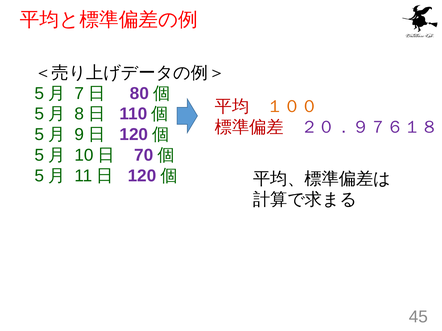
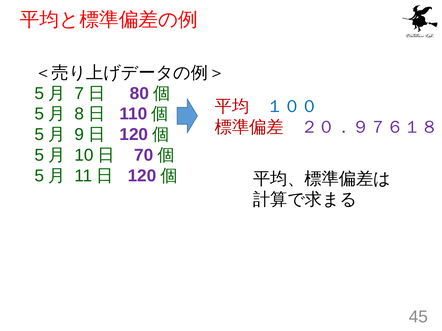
１００ colour: orange -> blue
